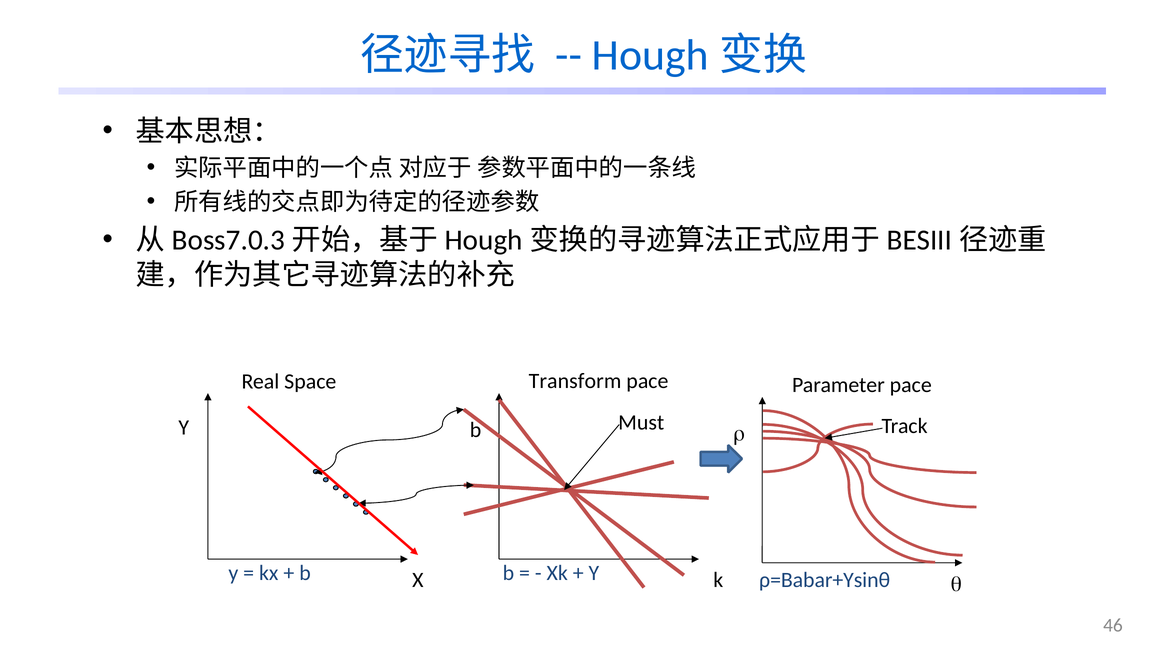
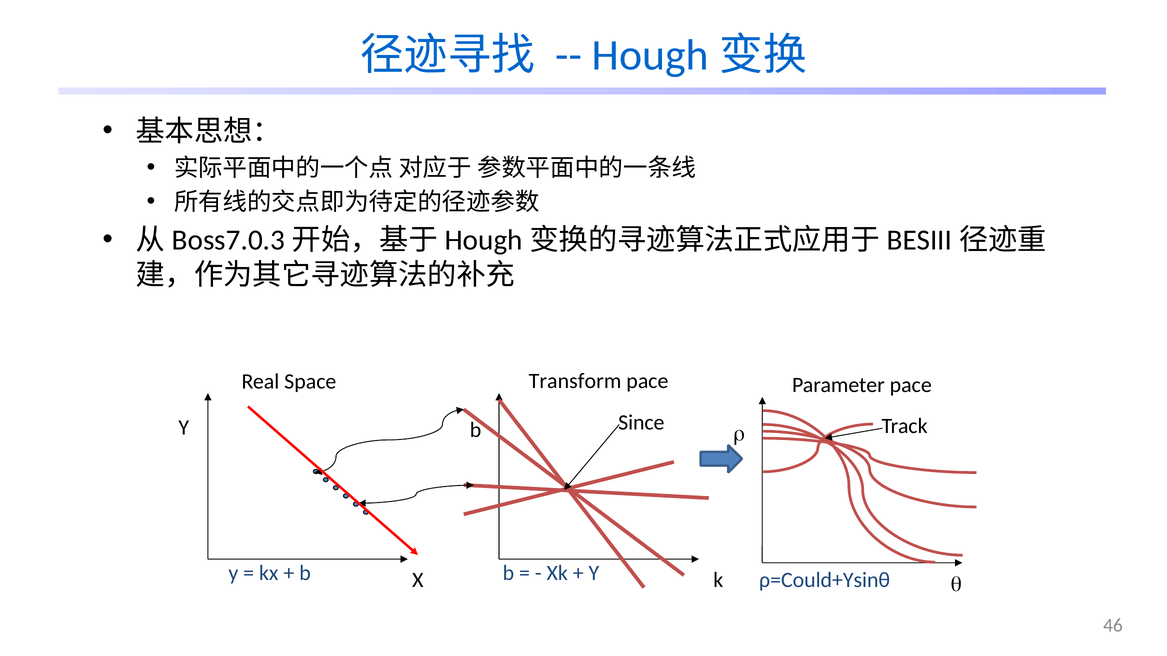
Must: Must -> Since
ρ=Babar+Ysinθ: ρ=Babar+Ysinθ -> ρ=Could+Ysinθ
